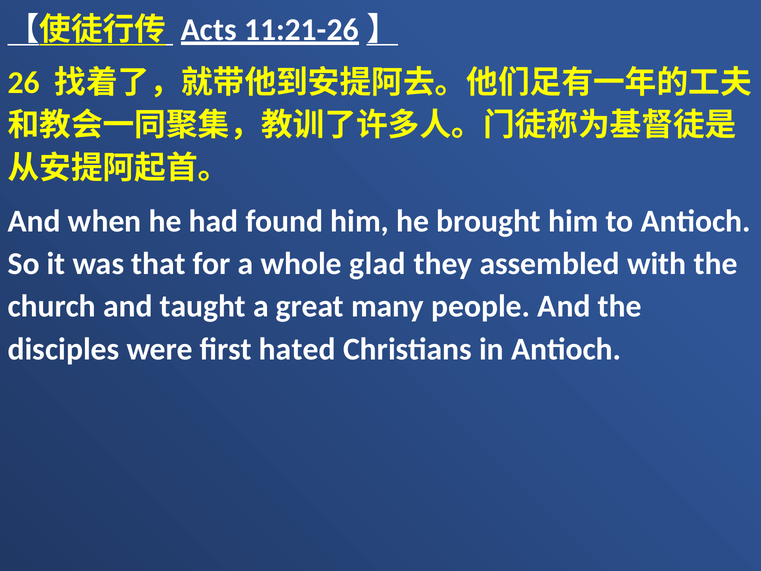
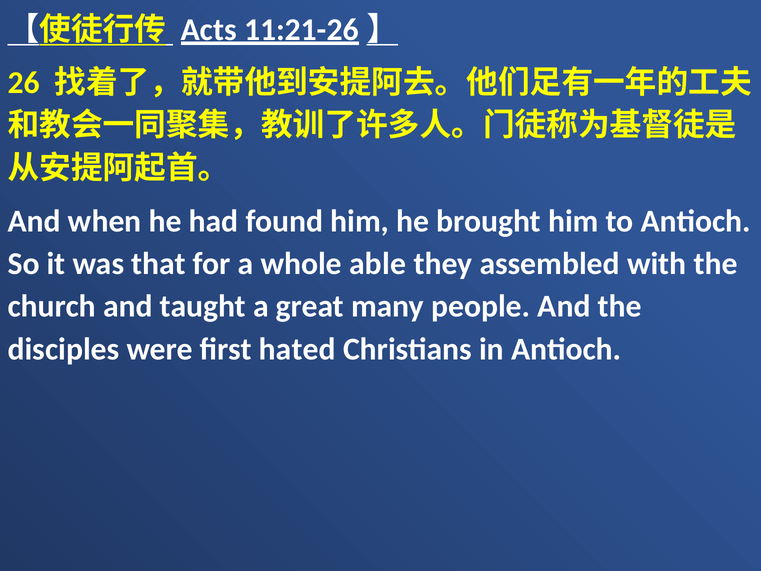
glad: glad -> able
